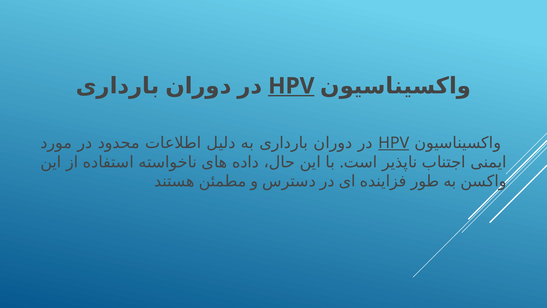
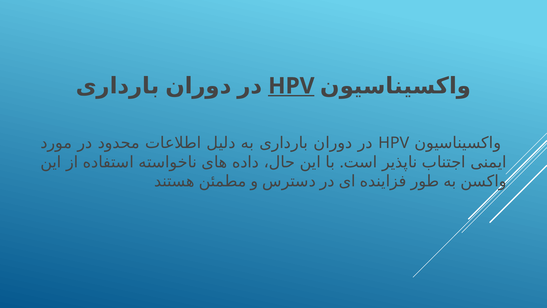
HPV at (394, 143) underline: present -> none
